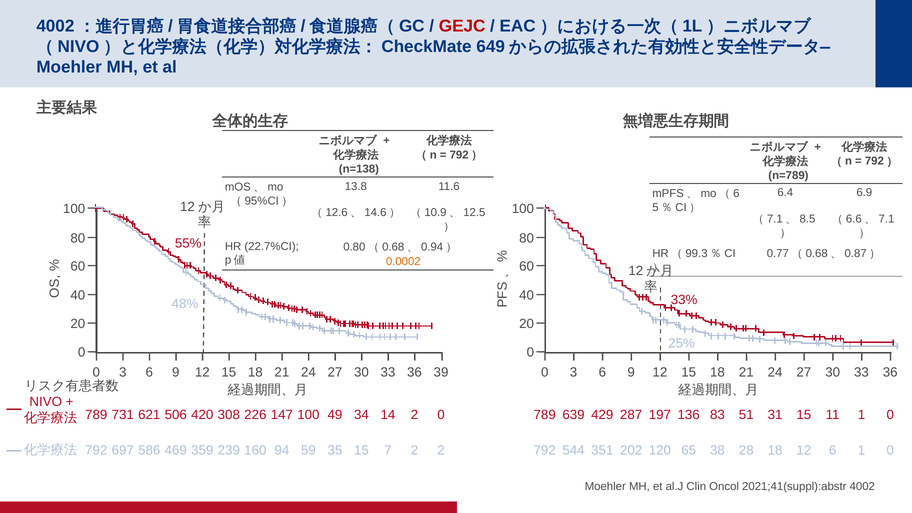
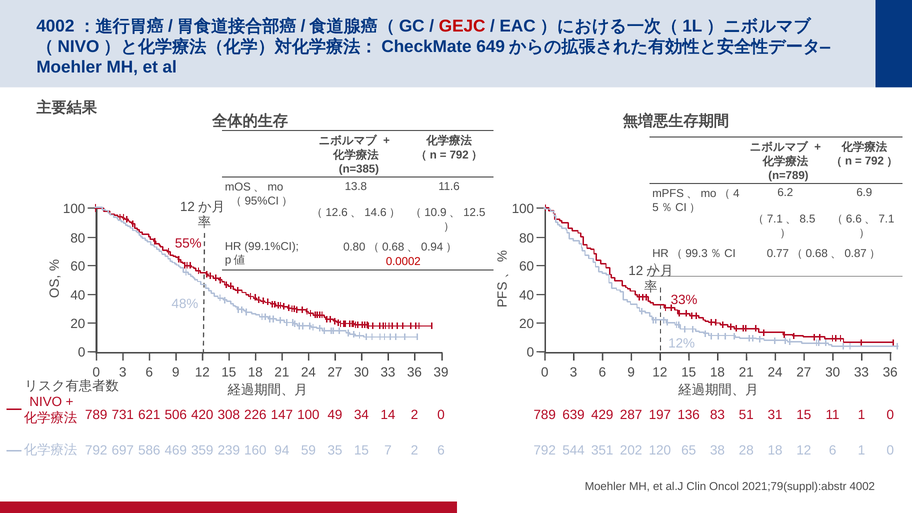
n=138: n=138 -> n=385
6.4: 6.4 -> 6.2
6 at (736, 193): 6 -> 4
22.7%CI: 22.7%CI -> 99.1%CI
0.0002 colour: orange -> red
25%: 25% -> 12%
2 at (441, 450): 2 -> 6
2021;41(suppl):abstr: 2021;41(suppl):abstr -> 2021;79(suppl):abstr
